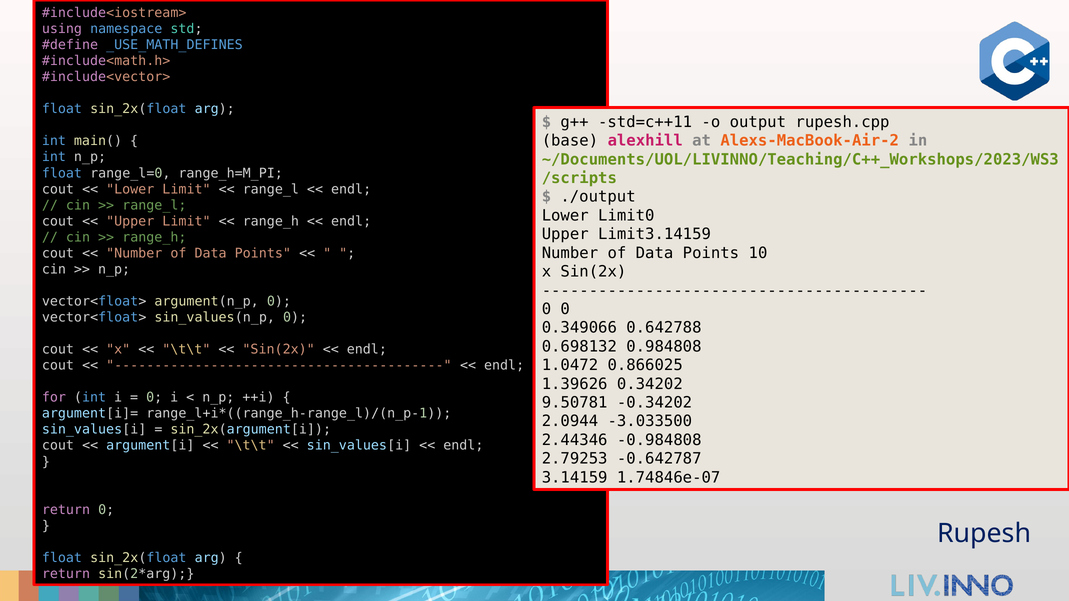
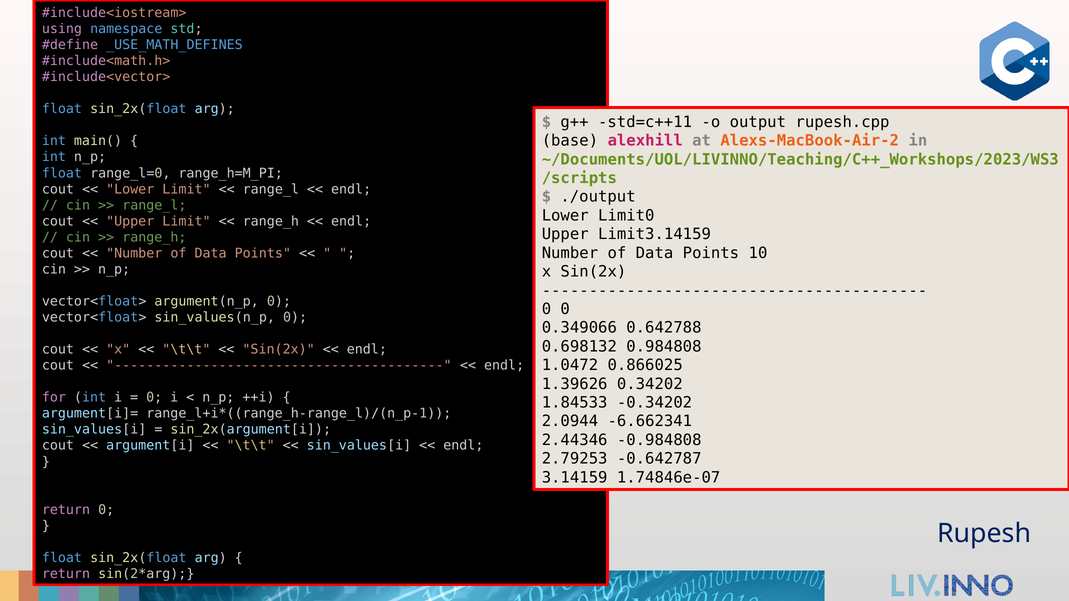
9.50781: 9.50781 -> 1.84533
-3.033500: -3.033500 -> -6.662341
